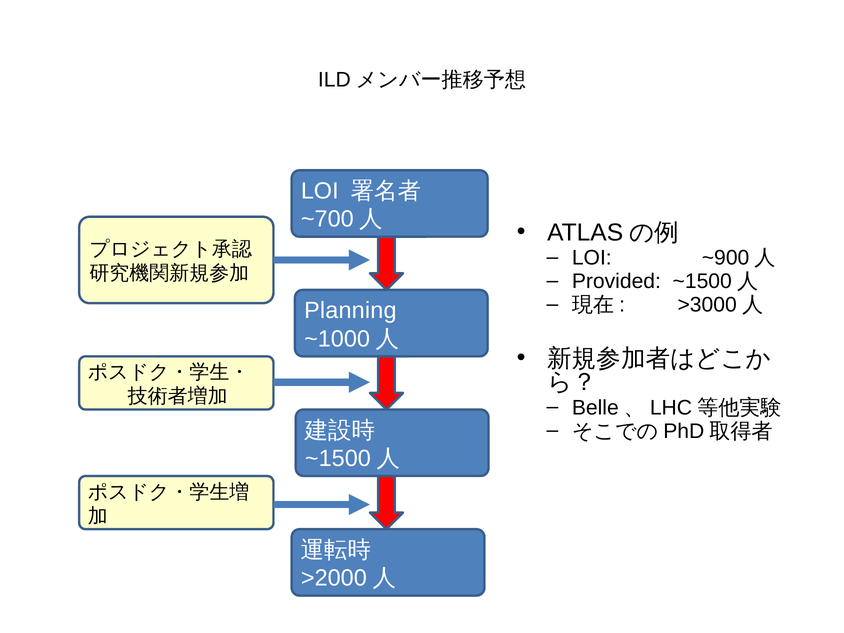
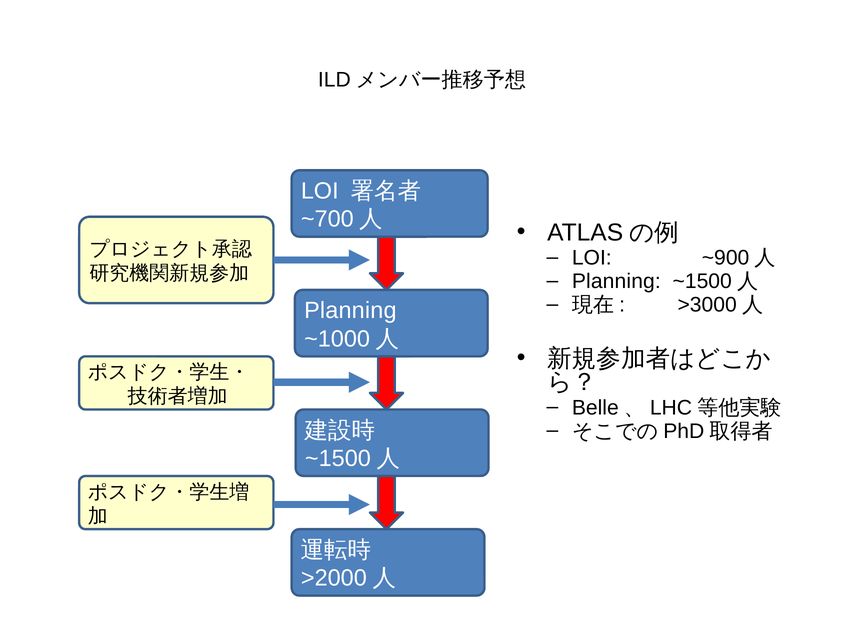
Provided at (616, 281): Provided -> Planning
